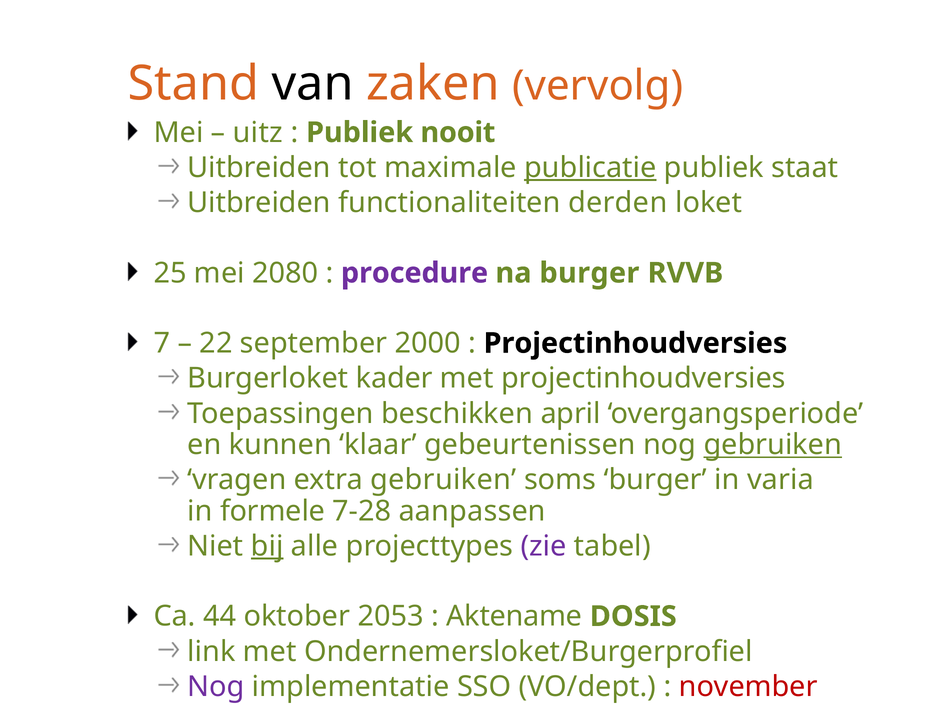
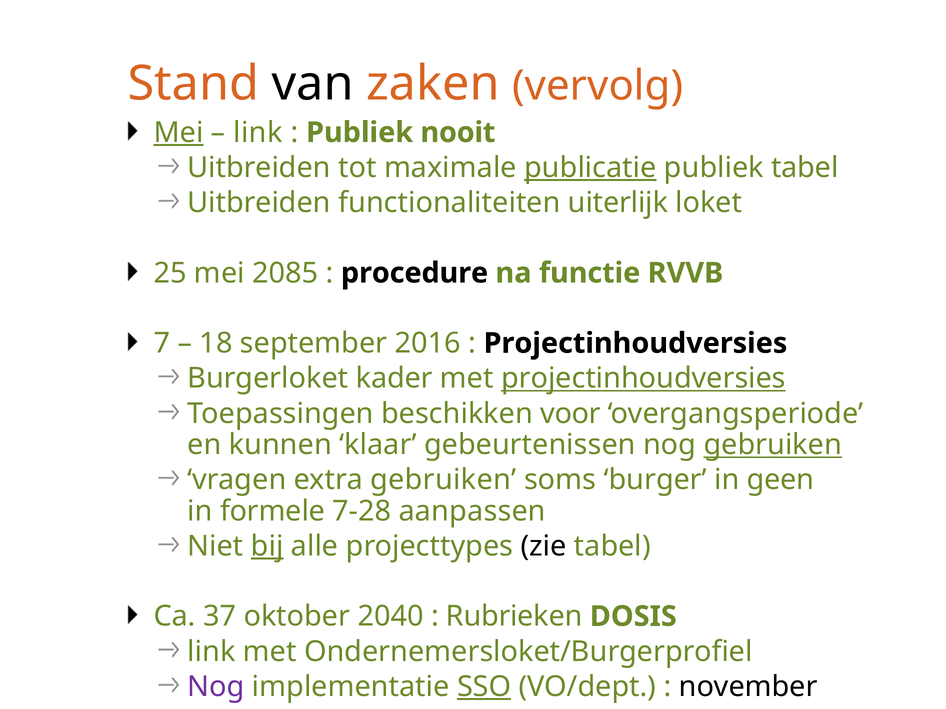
Mei at (179, 133) underline: none -> present
uitz at (258, 133): uitz -> link
publiek staat: staat -> tabel
derden: derden -> uiterlijk
2080: 2080 -> 2085
procedure colour: purple -> black
na burger: burger -> functie
22: 22 -> 18
2000: 2000 -> 2016
projectinhoudversies at (643, 379) underline: none -> present
april: april -> voor
varia: varia -> geen
zie colour: purple -> black
44: 44 -> 37
2053: 2053 -> 2040
Aktename: Aktename -> Rubrieken
SSO underline: none -> present
november colour: red -> black
